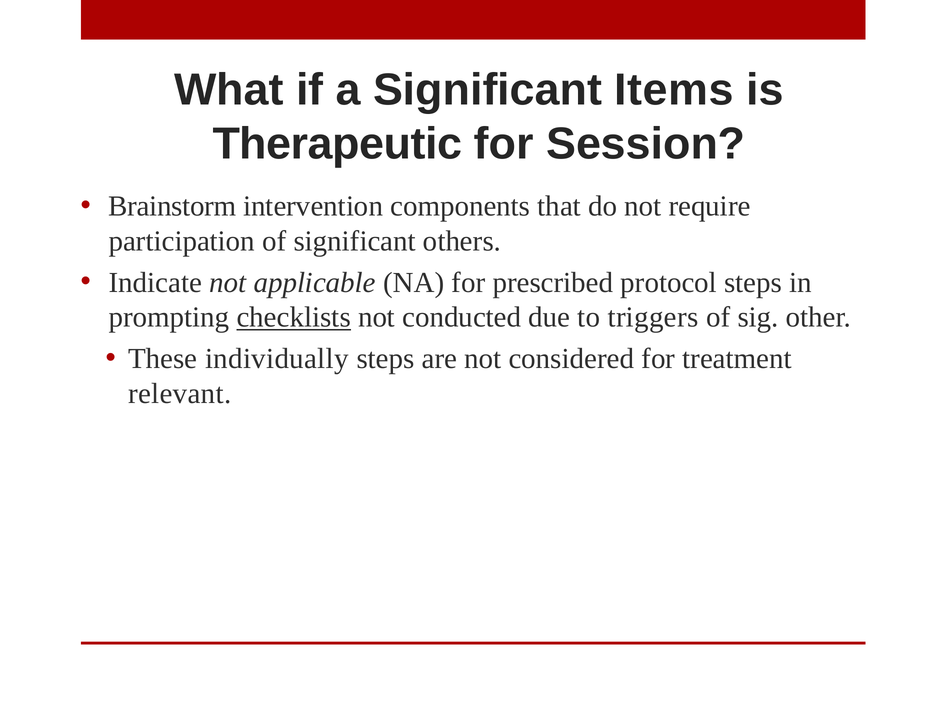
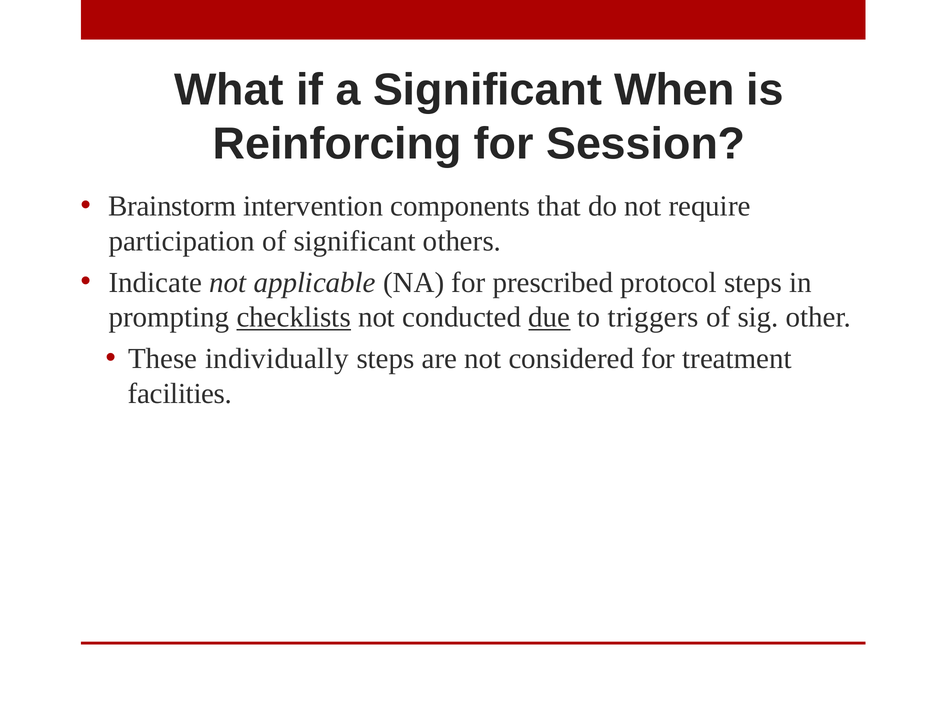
Items: Items -> When
Therapeutic: Therapeutic -> Reinforcing
due underline: none -> present
relevant: relevant -> facilities
